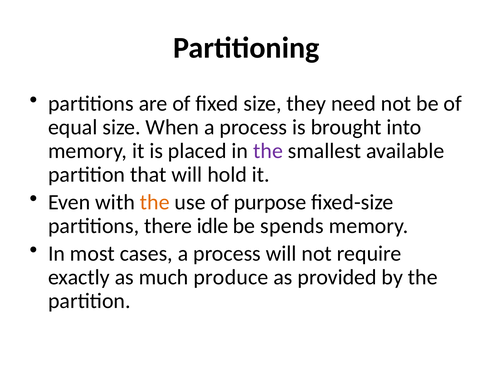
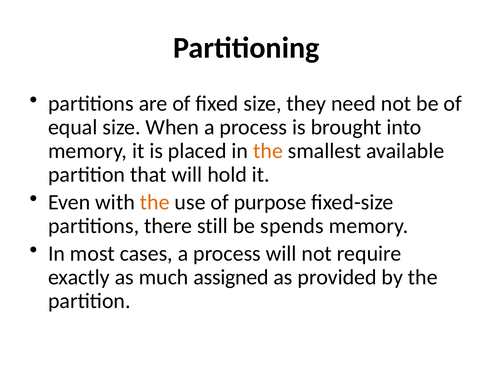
the at (268, 151) colour: purple -> orange
idle: idle -> still
produce: produce -> assigned
